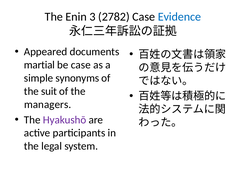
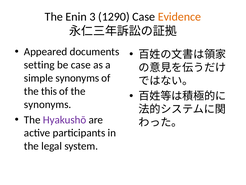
2782: 2782 -> 1290
Evidence colour: blue -> orange
martial: martial -> setting
suit: suit -> this
managers at (48, 104): managers -> synonyms
